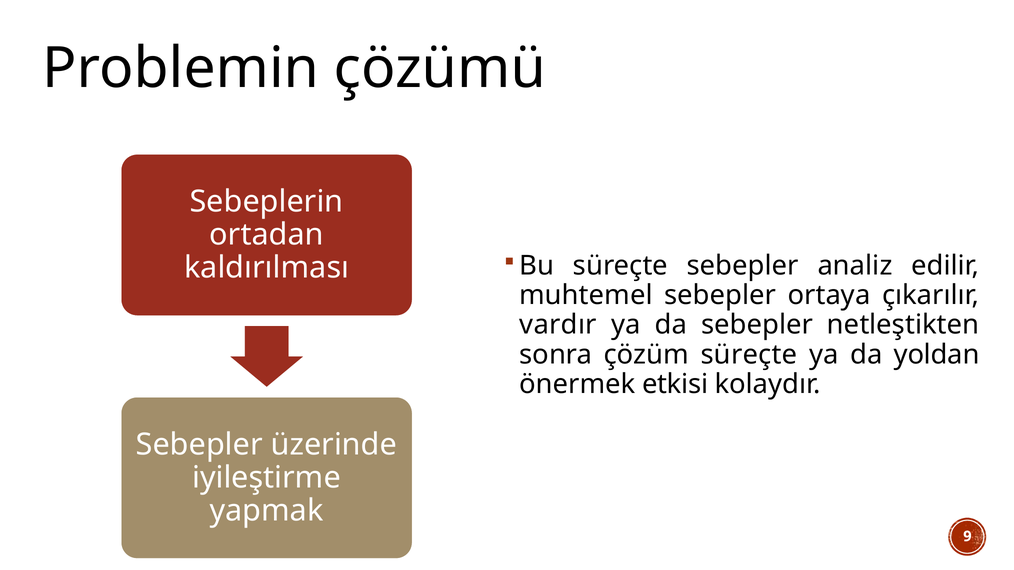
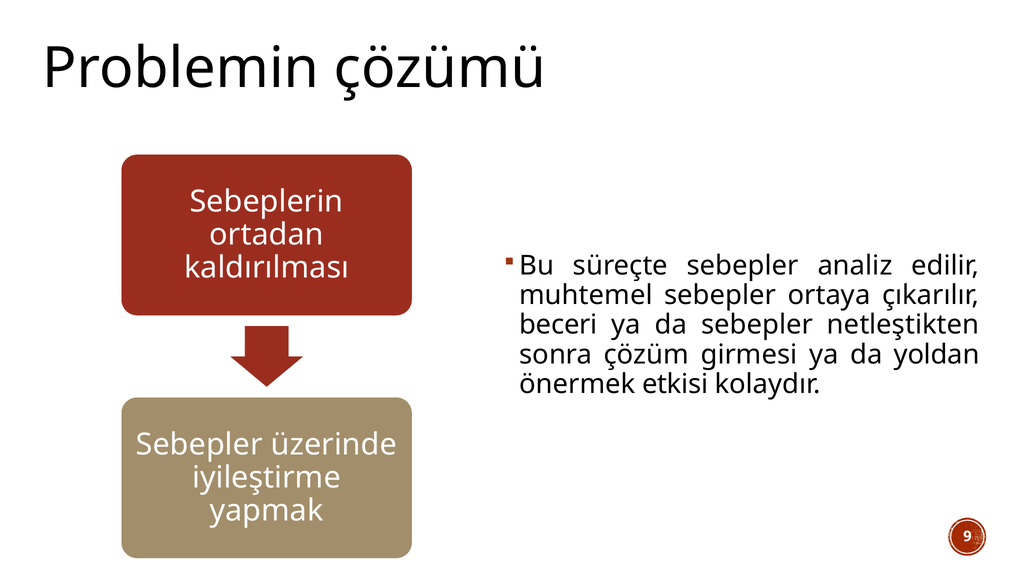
vardır: vardır -> beceri
çözüm süreçte: süreçte -> girmesi
